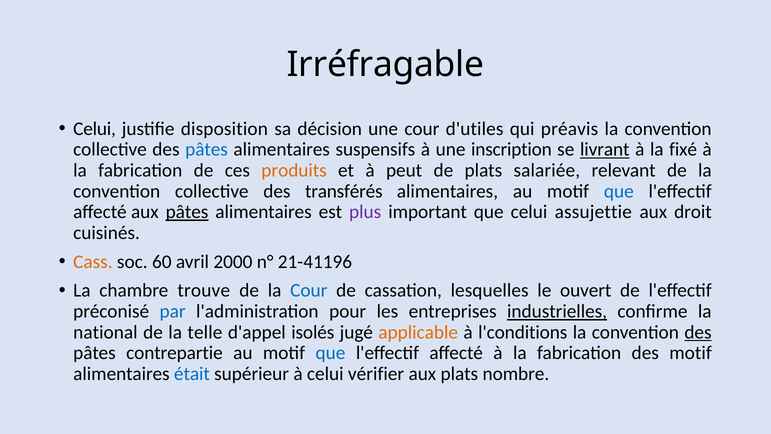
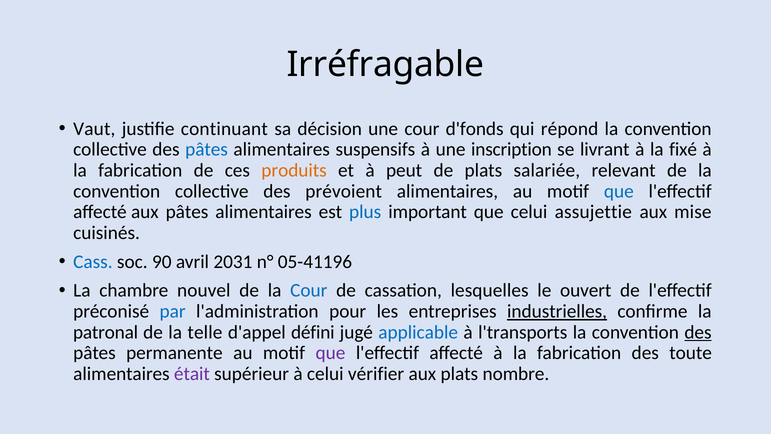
Celui at (95, 129): Celui -> Vaut
disposition: disposition -> continuant
d'utiles: d'utiles -> d'fonds
préavis: préavis -> répond
livrant underline: present -> none
transférés: transférés -> prévoient
pâtes at (187, 212) underline: present -> none
plus colour: purple -> blue
droit: droit -> mise
Cass colour: orange -> blue
60: 60 -> 90
2000: 2000 -> 2031
21-41196: 21-41196 -> 05-41196
trouve: trouve -> nouvel
national: national -> patronal
isolés: isolés -> défini
applicable colour: orange -> blue
l'conditions: l'conditions -> l'transports
contrepartie: contrepartie -> permanente
que at (331, 353) colour: blue -> purple
des motif: motif -> toute
était colour: blue -> purple
